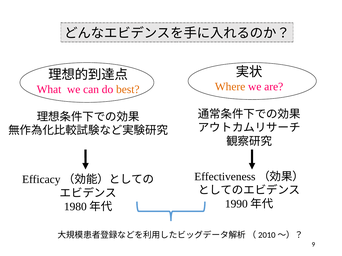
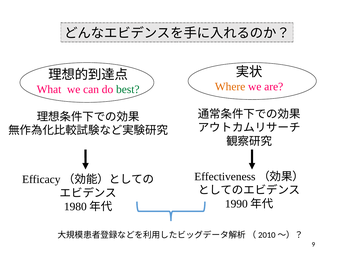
best colour: orange -> green
